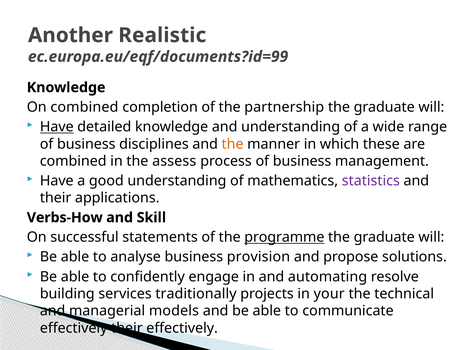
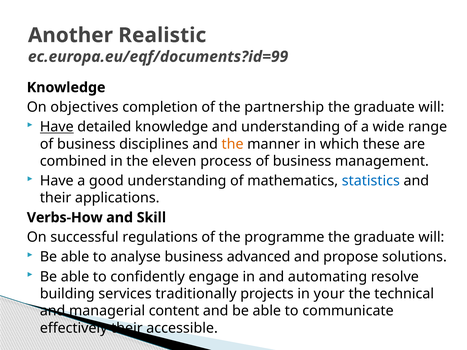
On combined: combined -> objectives
assess: assess -> eleven
statistics colour: purple -> blue
statements: statements -> regulations
programme underline: present -> none
provision: provision -> advanced
models: models -> content
their effectively: effectively -> accessible
